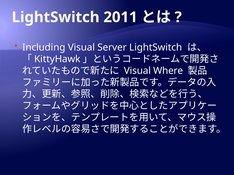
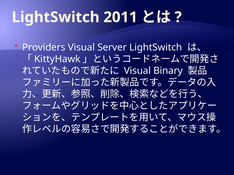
Including: Including -> Providers
Where: Where -> Binary
